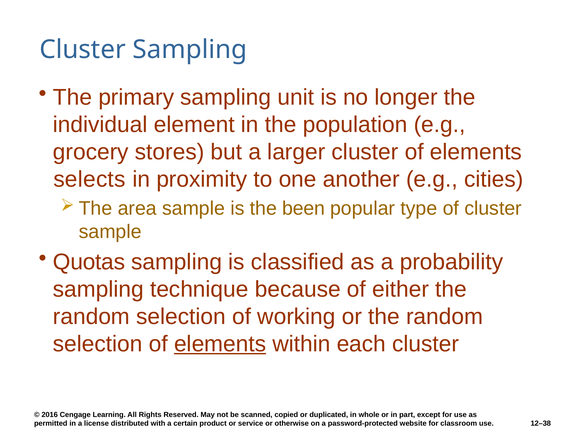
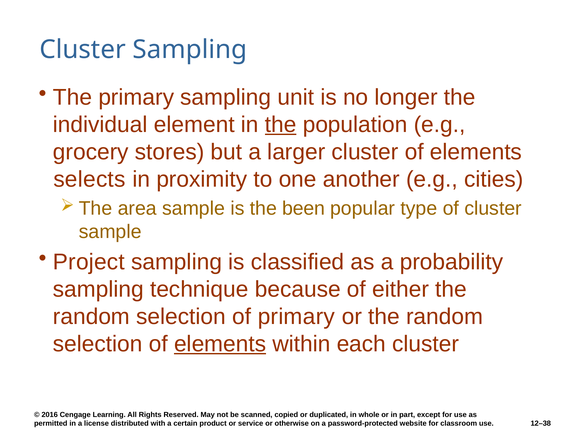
the at (281, 125) underline: none -> present
Quotas: Quotas -> Project
of working: working -> primary
